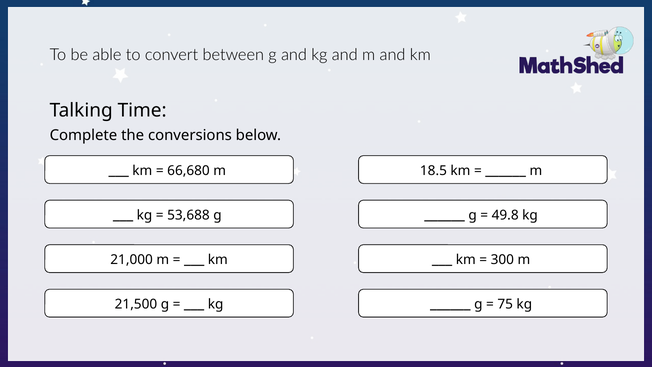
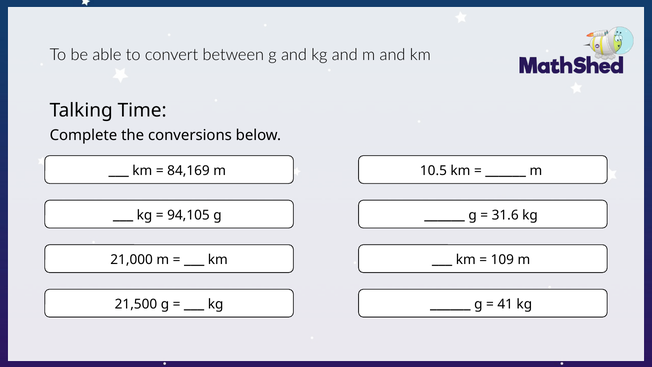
66,680: 66,680 -> 84,169
18.5: 18.5 -> 10.5
53,688: 53,688 -> 94,105
49.8: 49.8 -> 31.6
300: 300 -> 109
75: 75 -> 41
